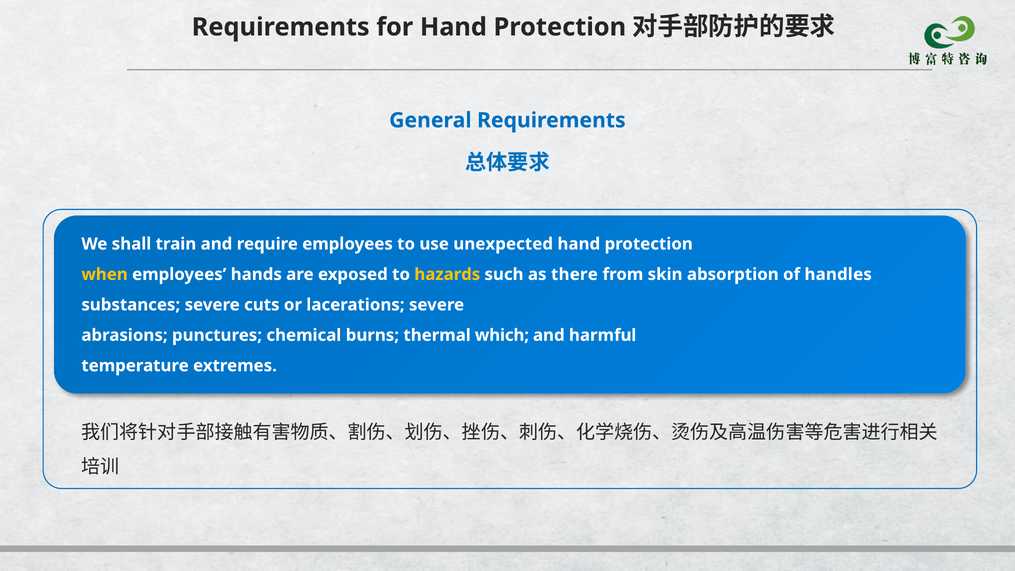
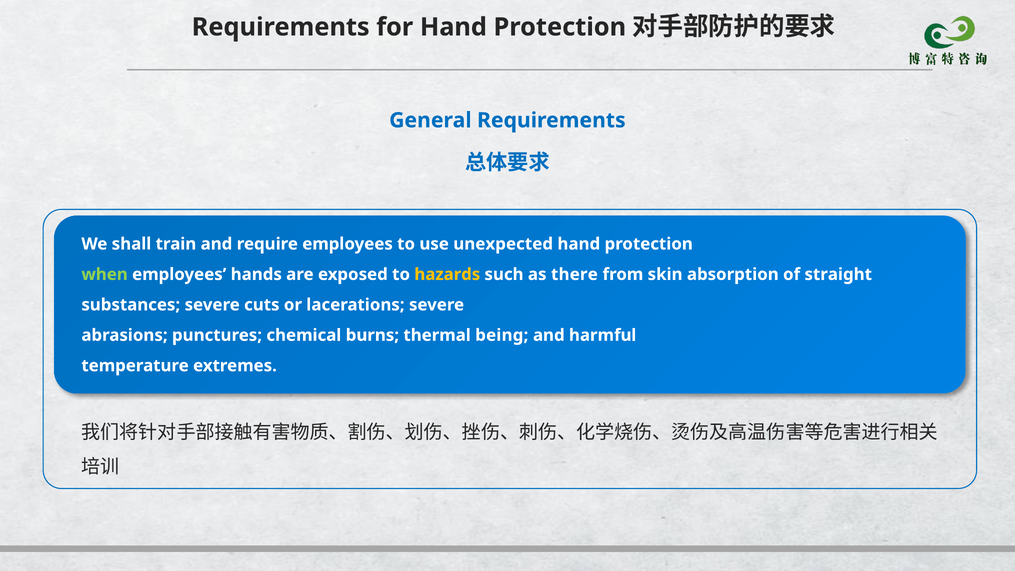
when colour: yellow -> light green
handles: handles -> straight
which: which -> being
